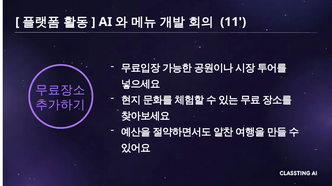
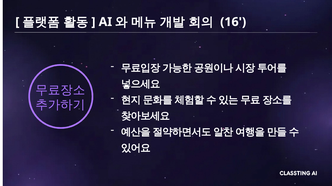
11: 11 -> 16
